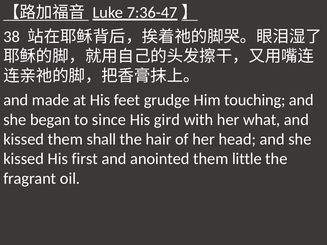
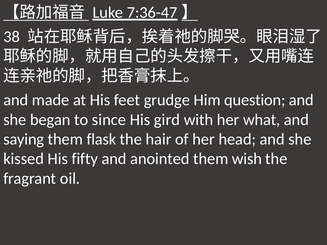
touching: touching -> question
kissed at (24, 139): kissed -> saying
shall: shall -> flask
first: first -> fifty
little: little -> wish
